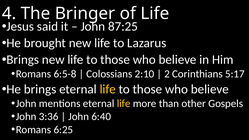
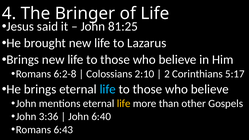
87:25: 87:25 -> 81:25
6:5-8: 6:5-8 -> 6:2-8
life at (108, 89) colour: yellow -> light blue
6:25: 6:25 -> 6:43
